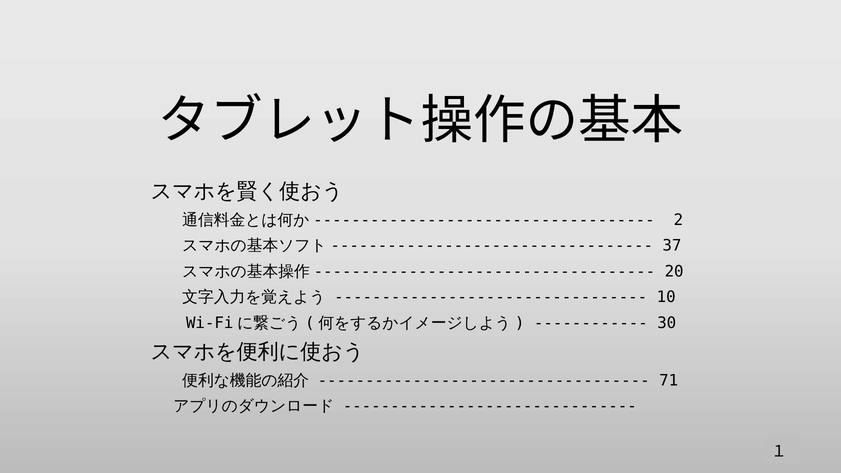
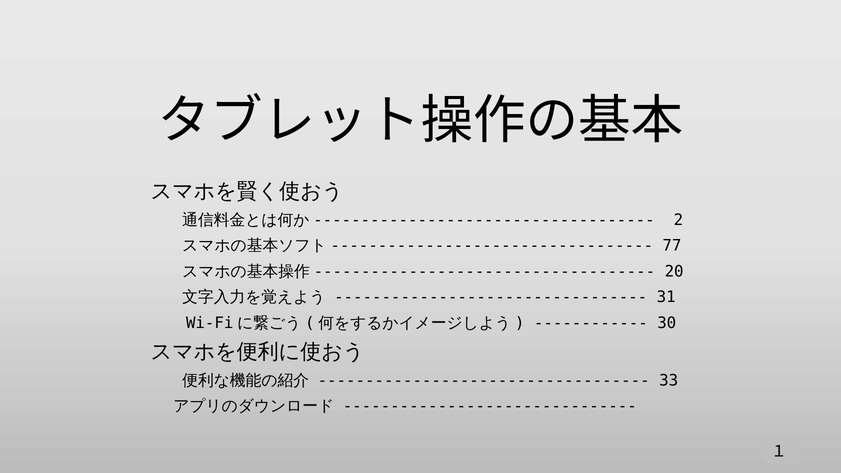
37: 37 -> 77
10: 10 -> 31
71: 71 -> 33
